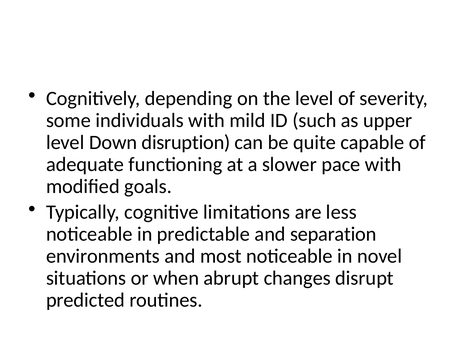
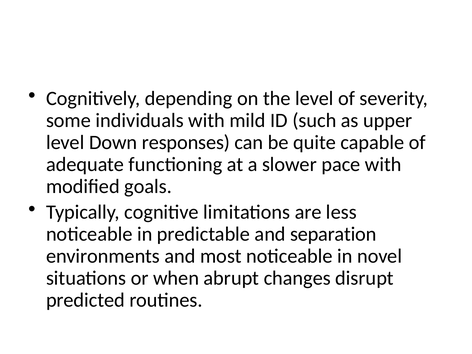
disruption: disruption -> responses
